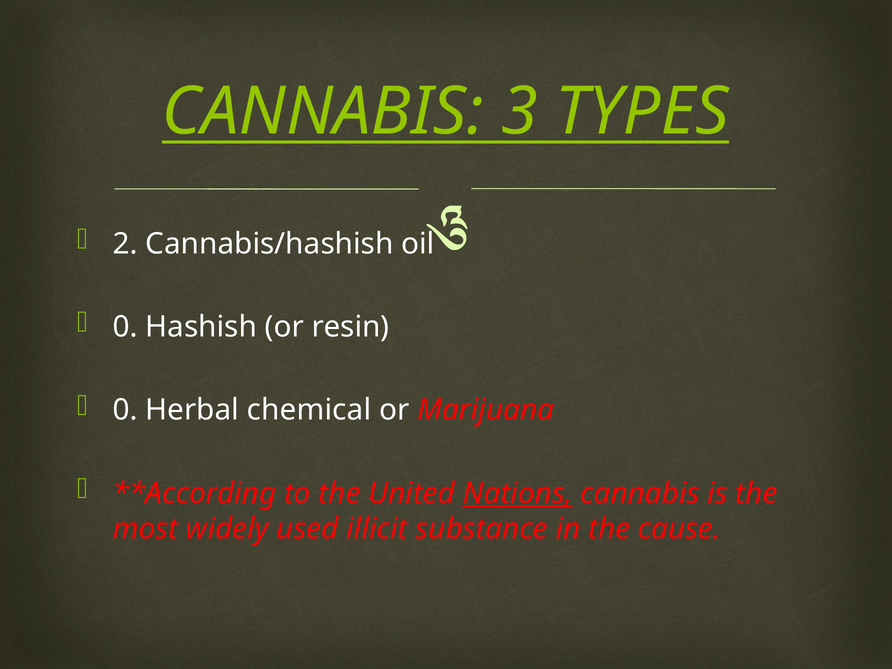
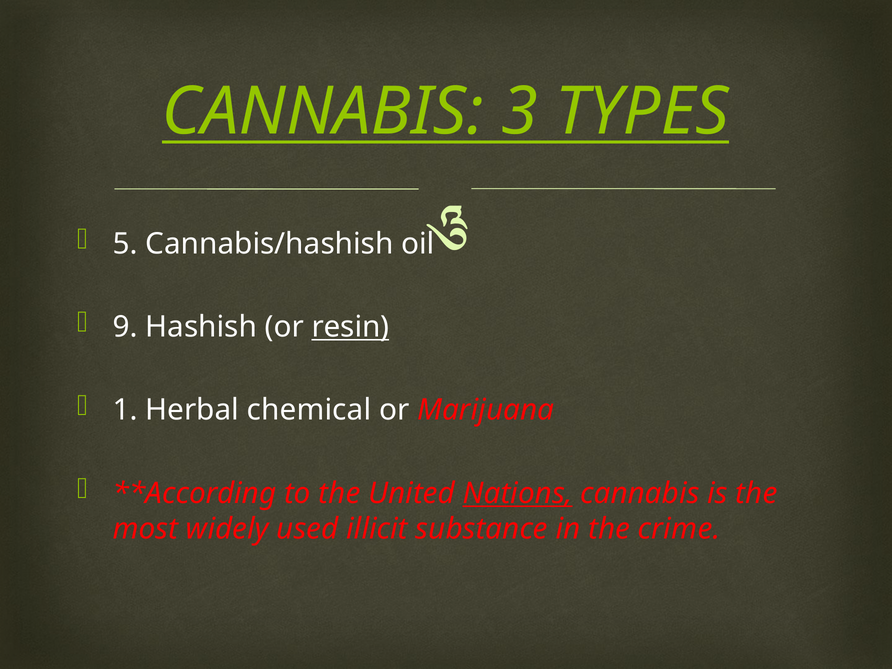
2: 2 -> 5
0 at (125, 327): 0 -> 9
resin underline: none -> present
0 at (125, 410): 0 -> 1
cause: cause -> crime
